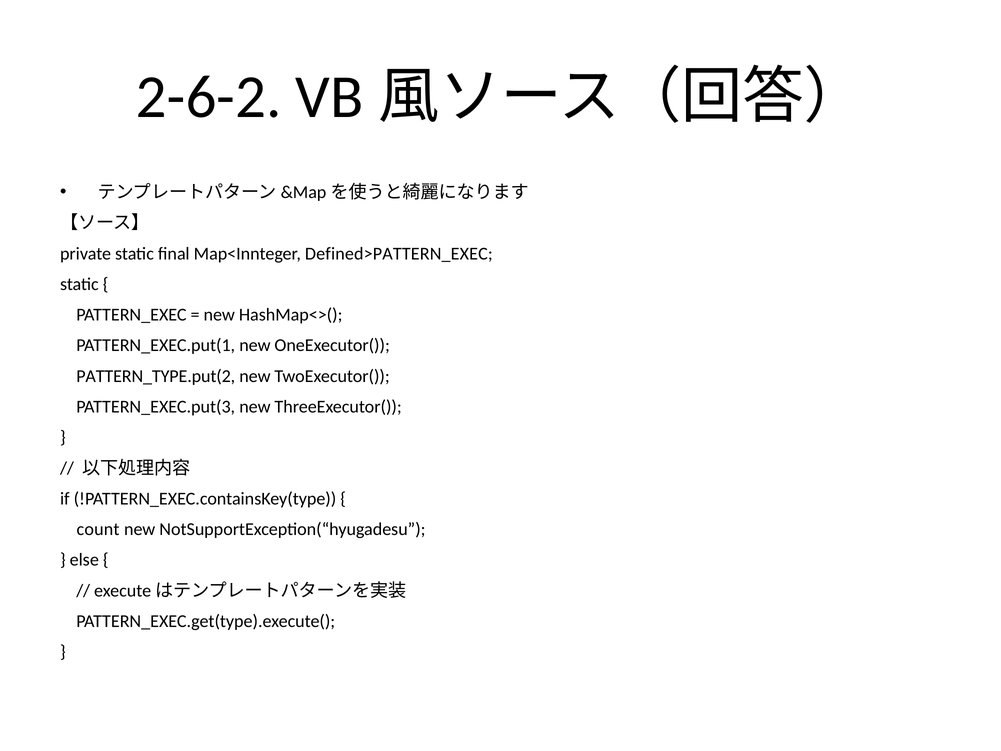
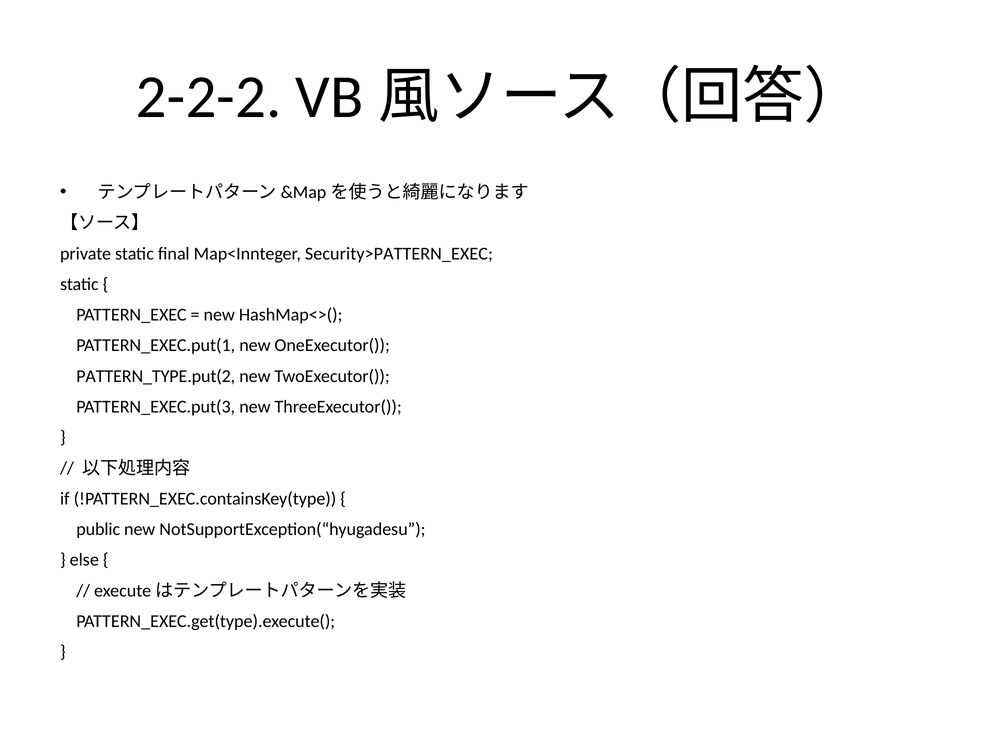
2-6-2: 2-6-2 -> 2-2-2
Defined>PATTERN_EXEC: Defined>PATTERN_EXEC -> Security>PATTERN_EXEC
count: count -> public
